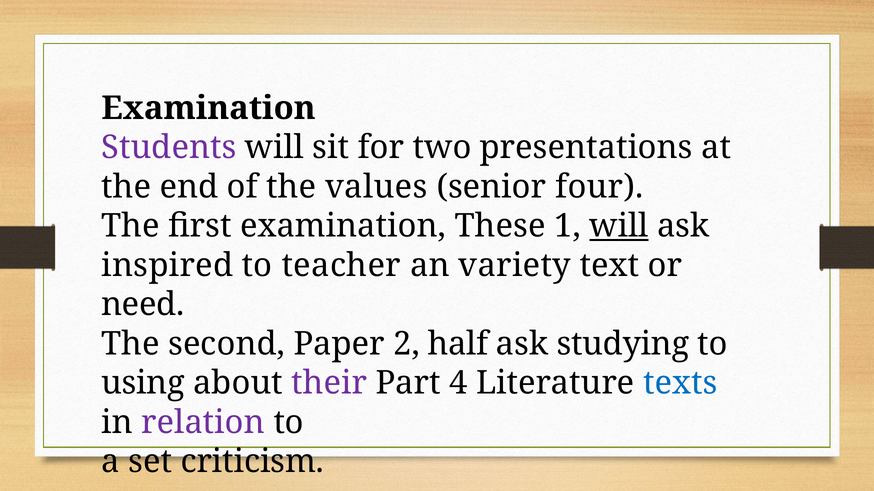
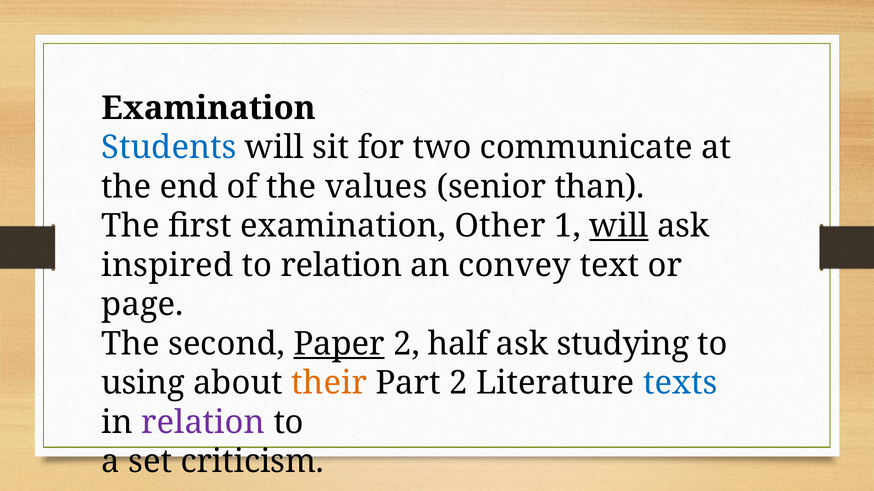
Students colour: purple -> blue
presentations: presentations -> communicate
four: four -> than
These: These -> Other
to teacher: teacher -> relation
variety: variety -> convey
need: need -> page
Paper underline: none -> present
their colour: purple -> orange
Part 4: 4 -> 2
